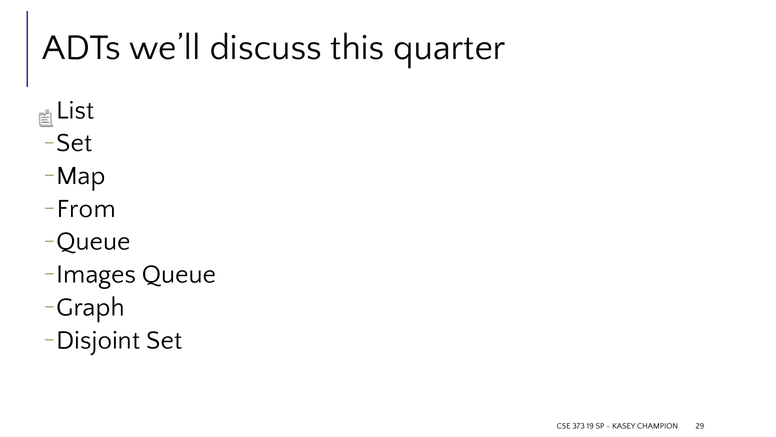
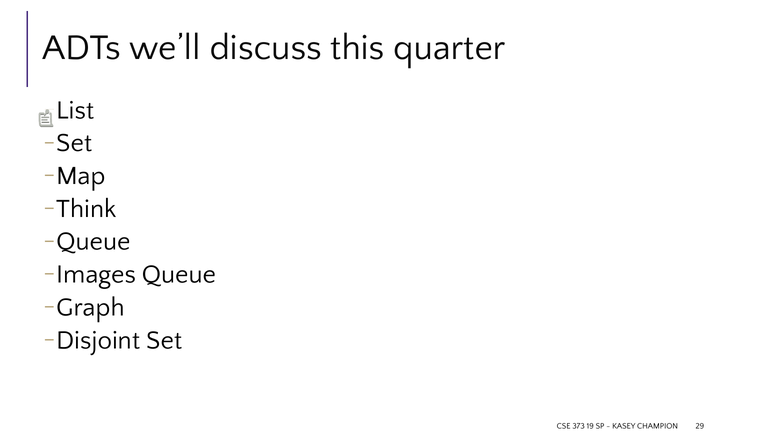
From: From -> Think
